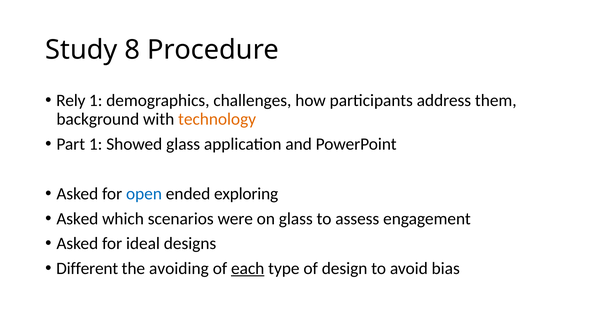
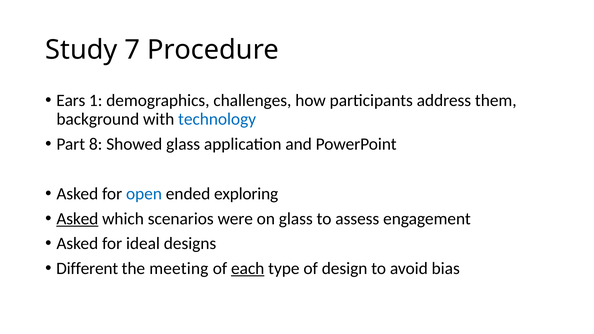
8: 8 -> 7
Rely: Rely -> Ears
technology colour: orange -> blue
Part 1: 1 -> 8
Asked at (77, 219) underline: none -> present
avoiding: avoiding -> meeting
